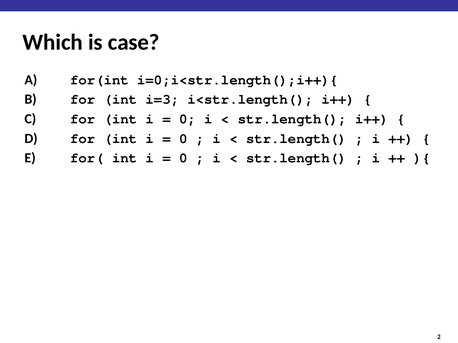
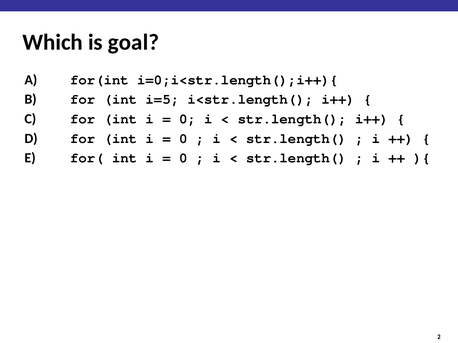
case: case -> goal
i=3: i=3 -> i=5
